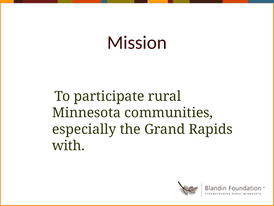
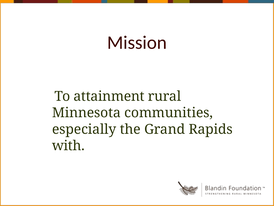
participate: participate -> attainment
